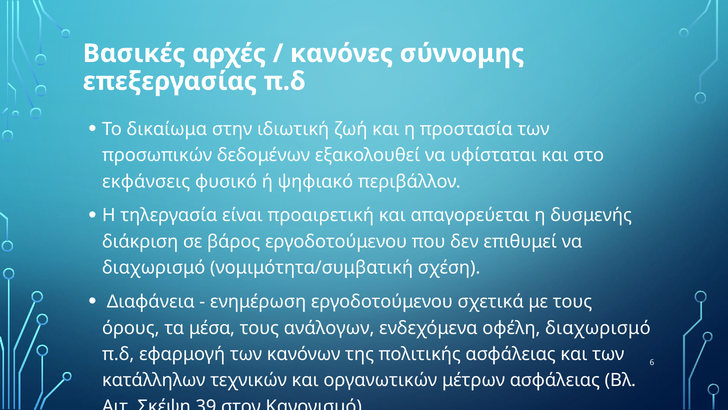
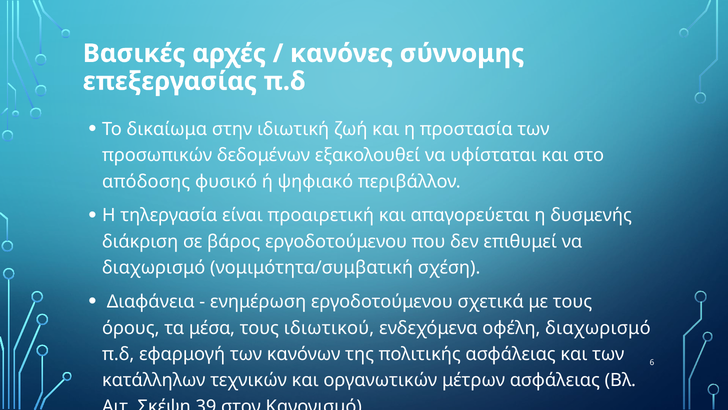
εκφάνσεις: εκφάνσεις -> απόδοσης
ανάλογων: ανάλογων -> ιδιωτικού
